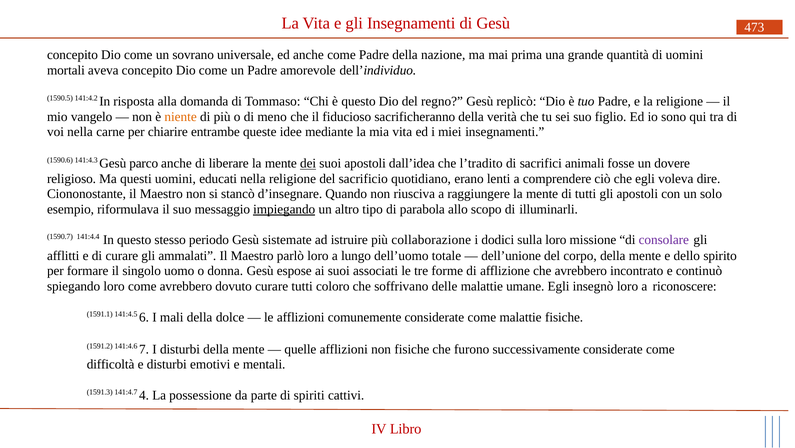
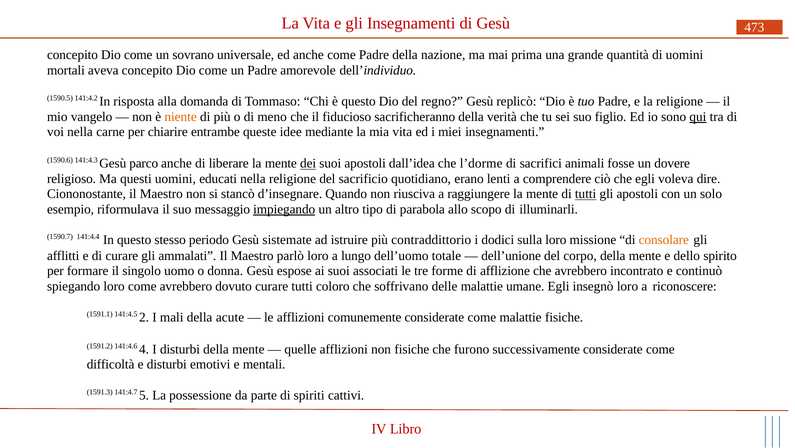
qui underline: none -> present
l’tradito: l’tradito -> l’dorme
tutti at (586, 194) underline: none -> present
collaborazione: collaborazione -> contraddittorio
consolare colour: purple -> orange
6: 6 -> 2
dolce: dolce -> acute
7: 7 -> 4
4: 4 -> 5
